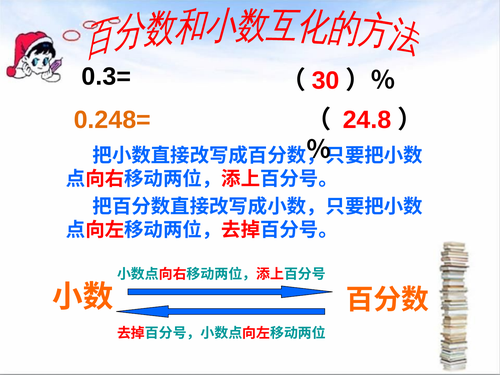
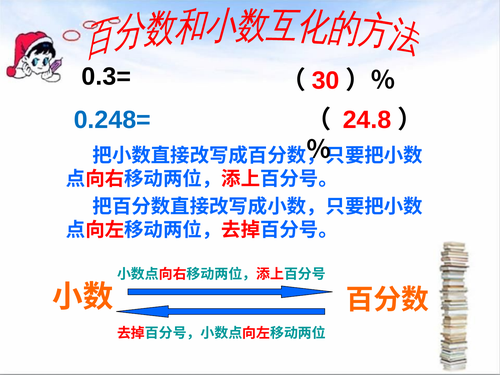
0.248= colour: orange -> blue
